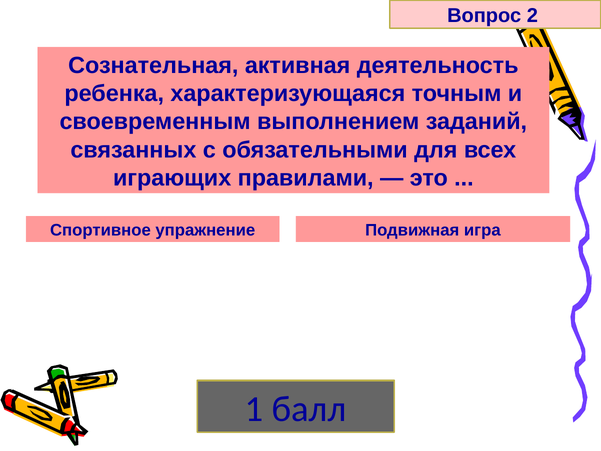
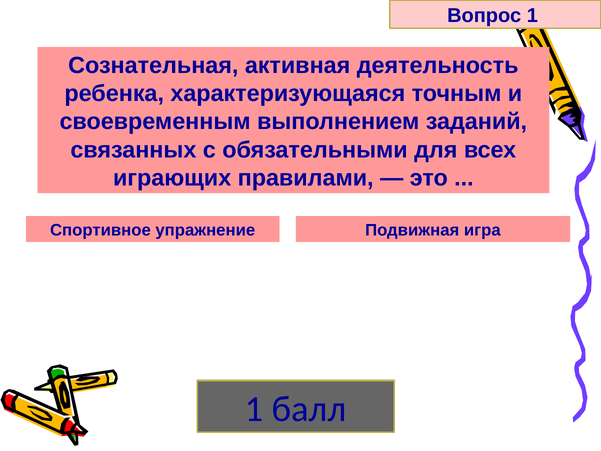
Вопрос 2: 2 -> 1
